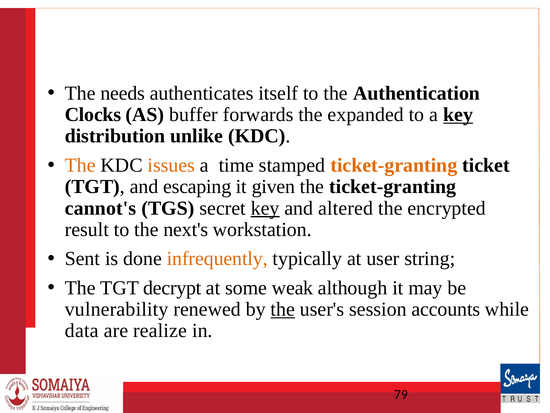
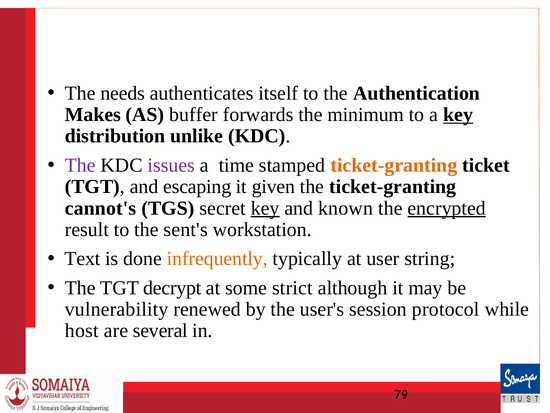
Clocks: Clocks -> Makes
expanded: expanded -> minimum
The at (80, 165) colour: orange -> purple
issues colour: orange -> purple
altered: altered -> known
encrypted underline: none -> present
next's: next's -> sent's
Sent: Sent -> Text
weak: weak -> strict
the at (283, 309) underline: present -> none
accounts: accounts -> protocol
data: data -> host
realize: realize -> several
